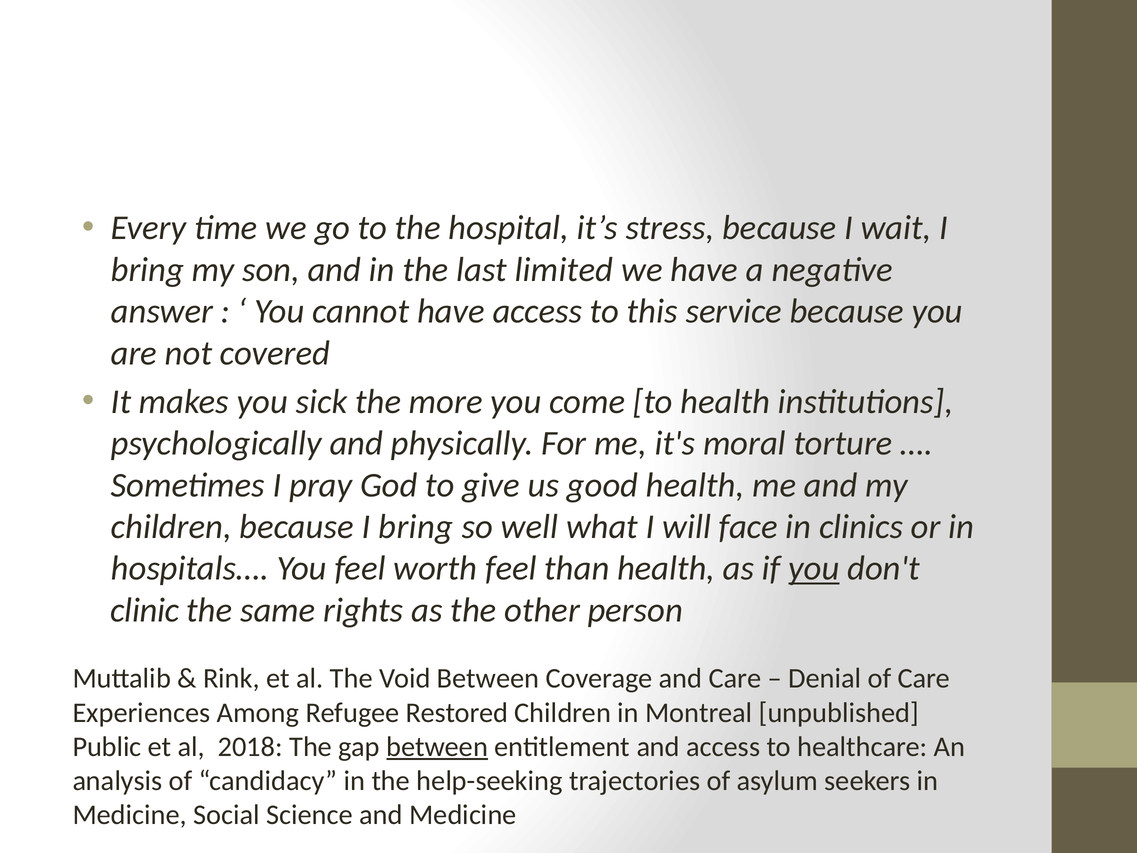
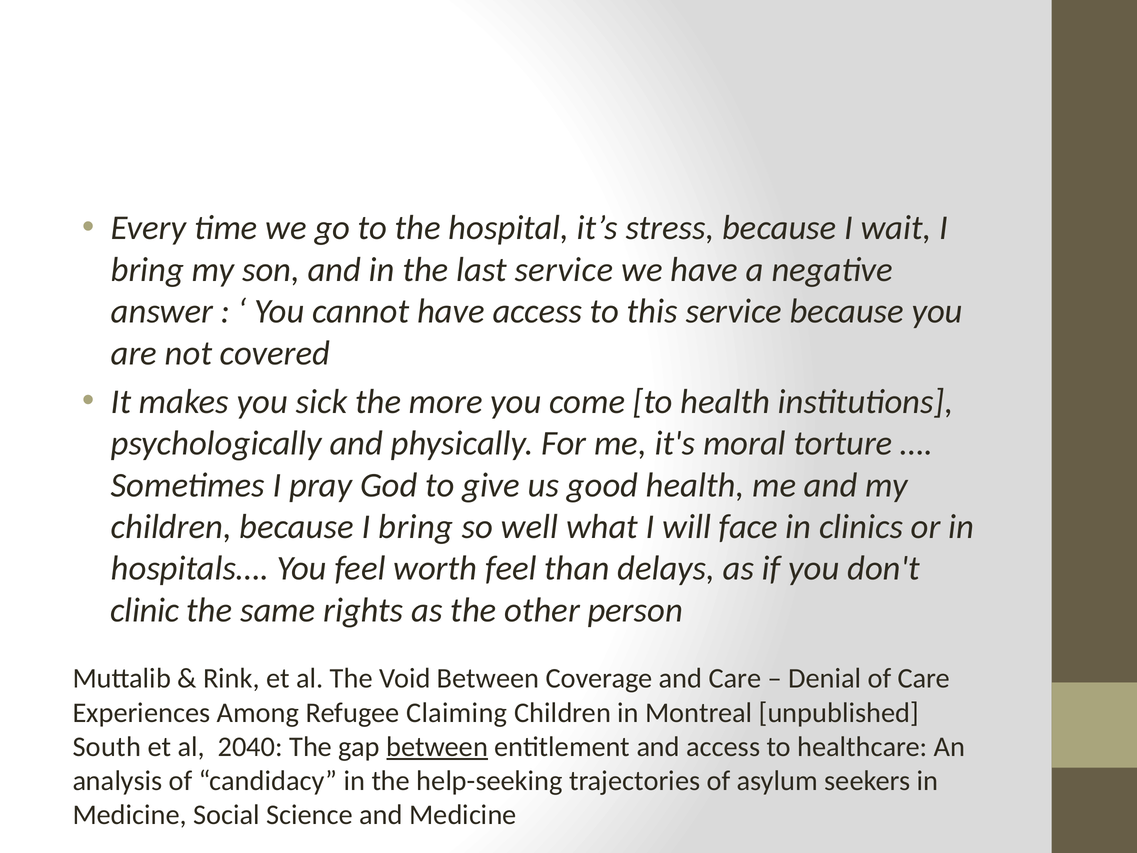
last limited: limited -> service
than health: health -> delays
you at (814, 568) underline: present -> none
Restored: Restored -> Claiming
Public: Public -> South
2018: 2018 -> 2040
